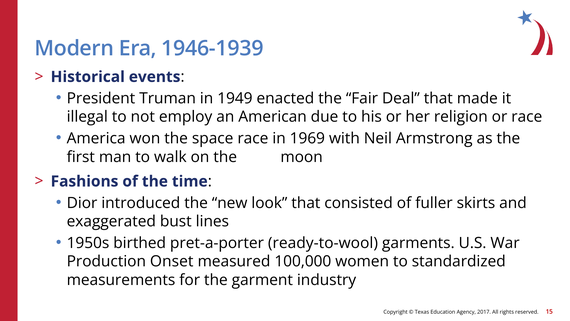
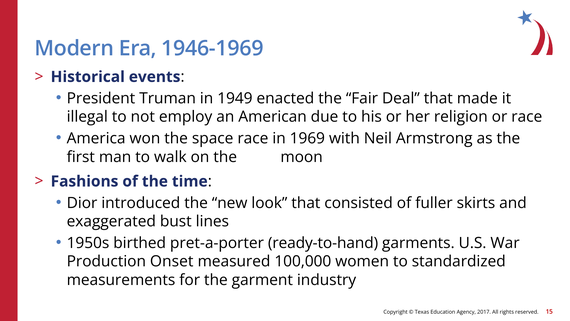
1946-1939: 1946-1939 -> 1946-1969
ready-to-wool: ready-to-wool -> ready-to-hand
